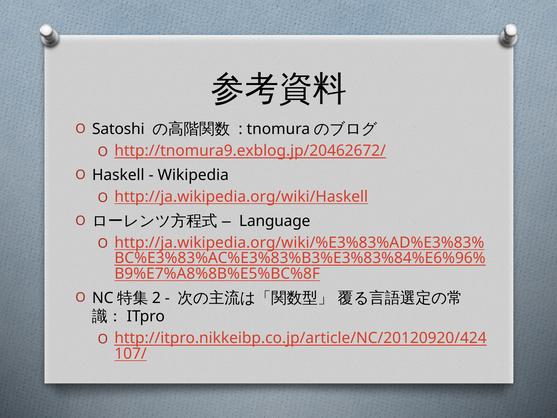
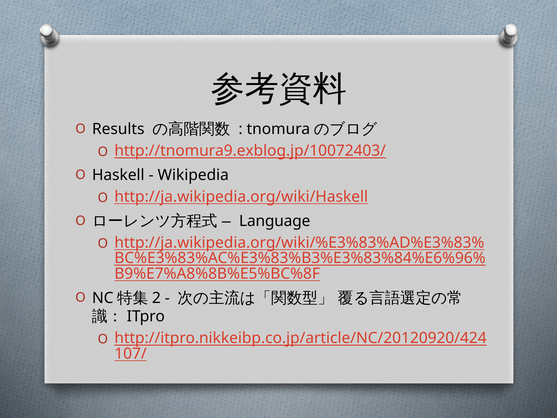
Satoshi: Satoshi -> Results
http://tnomura9.exblog.jp/20462672/: http://tnomura9.exblog.jp/20462672/ -> http://tnomura9.exblog.jp/10072403/
